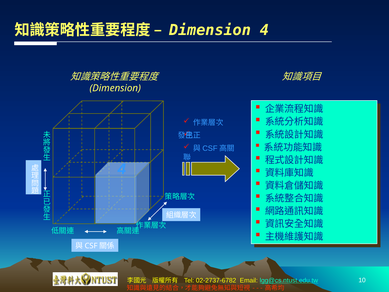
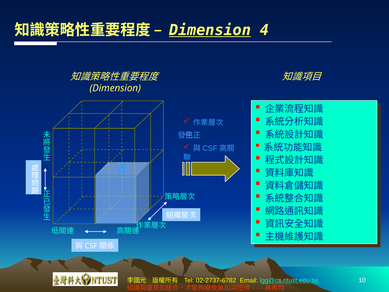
Dimension at (210, 30) underline: none -> present
